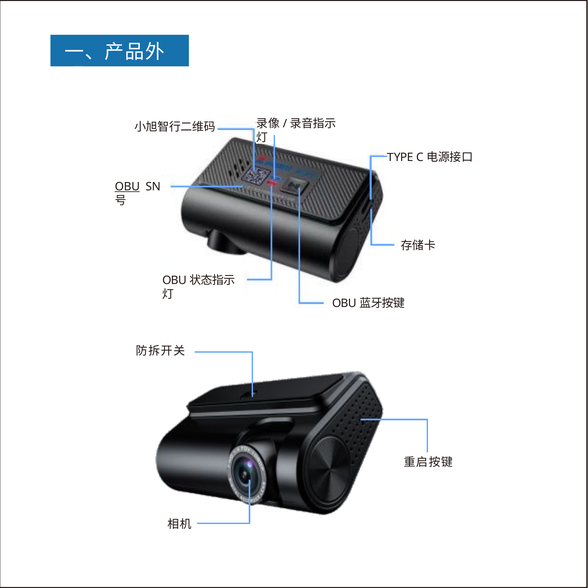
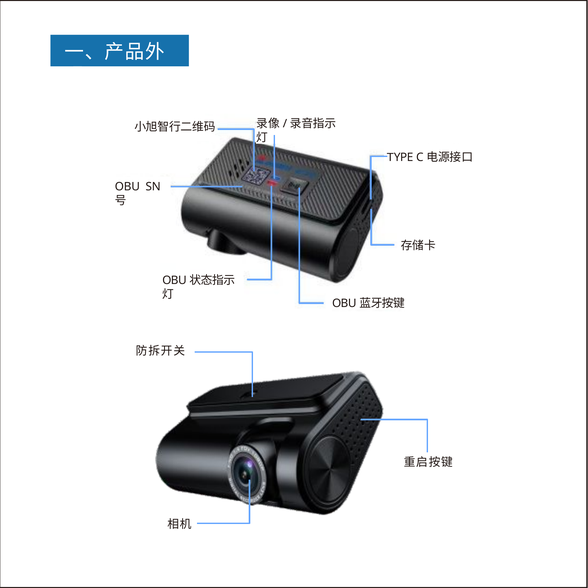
OBU underline: present -> none
